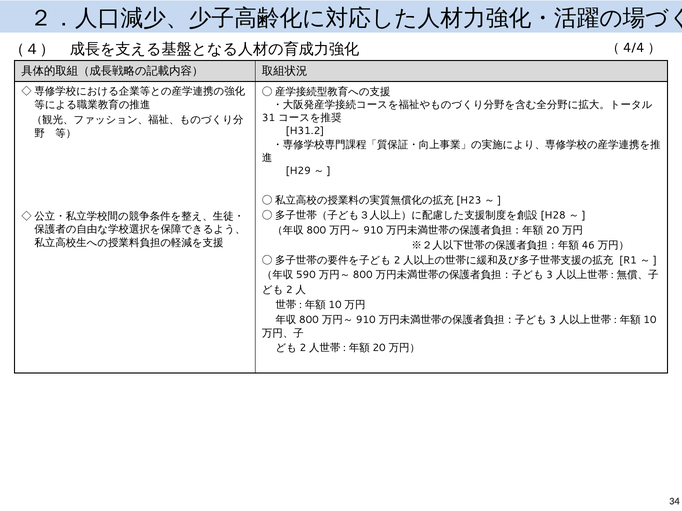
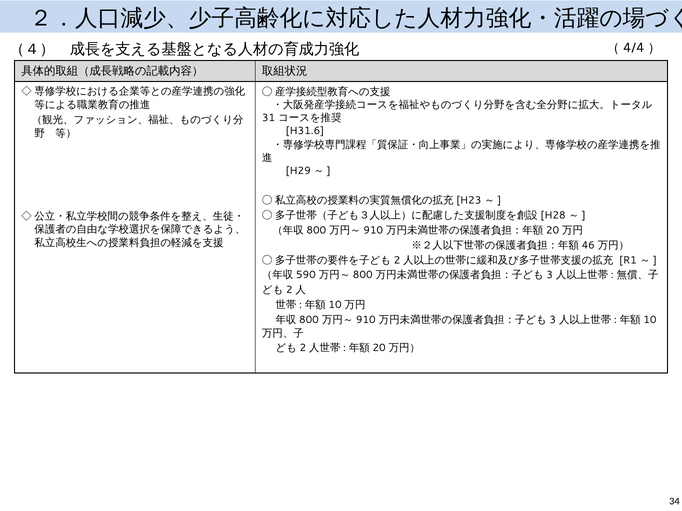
H31.2: H31.2 -> H31.6
